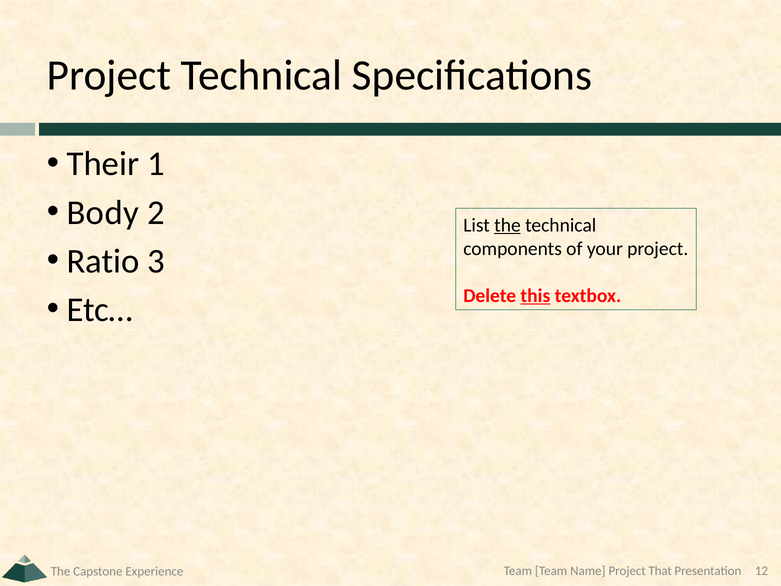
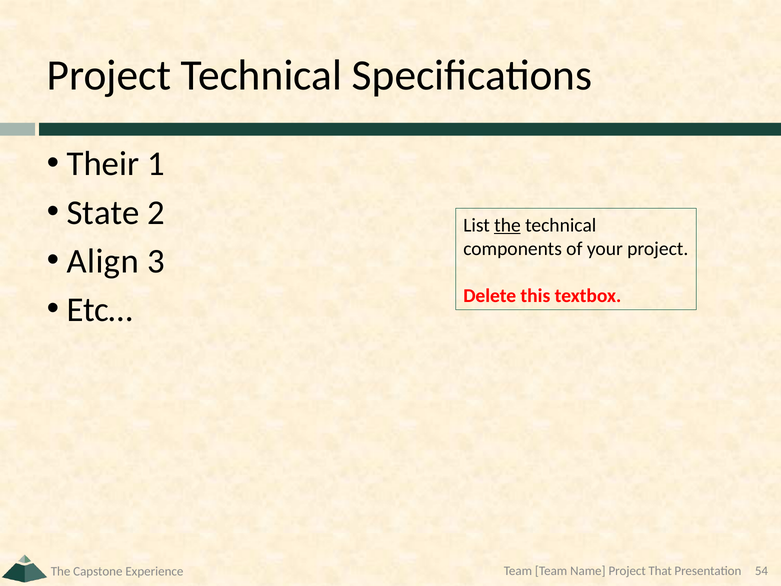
Body: Body -> State
Ratio: Ratio -> Align
this underline: present -> none
12: 12 -> 54
